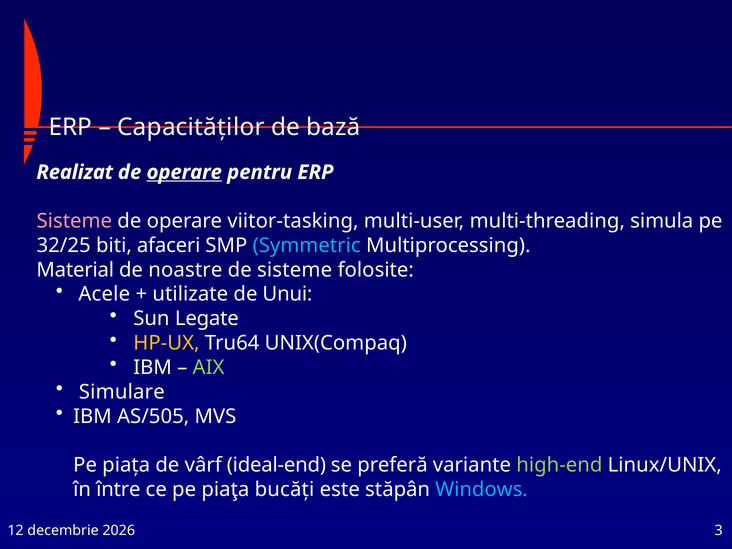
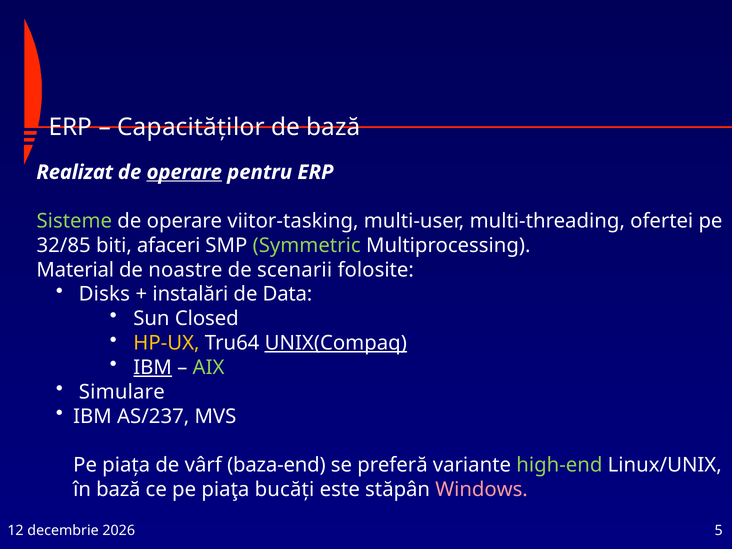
Sisteme at (74, 221) colour: pink -> light green
simula: simula -> ofertei
32/25: 32/25 -> 32/85
Symmetric colour: light blue -> light green
de sisteme: sisteme -> scenarii
Acele: Acele -> Disks
utilizate: utilizate -> instalări
Unui: Unui -> Data
Legate: Legate -> Closed
UNIX(Compaq underline: none -> present
IBM at (153, 367) underline: none -> present
AS/505: AS/505 -> AS/237
ideal-end: ideal-end -> baza-end
în între: între -> bază
Windows colour: light blue -> pink
3: 3 -> 5
